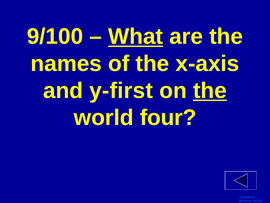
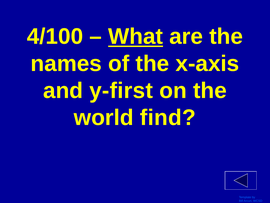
9/100: 9/100 -> 4/100
the at (210, 90) underline: present -> none
four: four -> find
